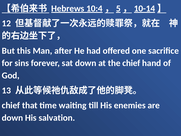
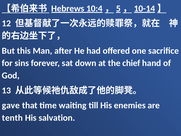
chief at (11, 105): chief -> gave
down at (12, 118): down -> tenth
